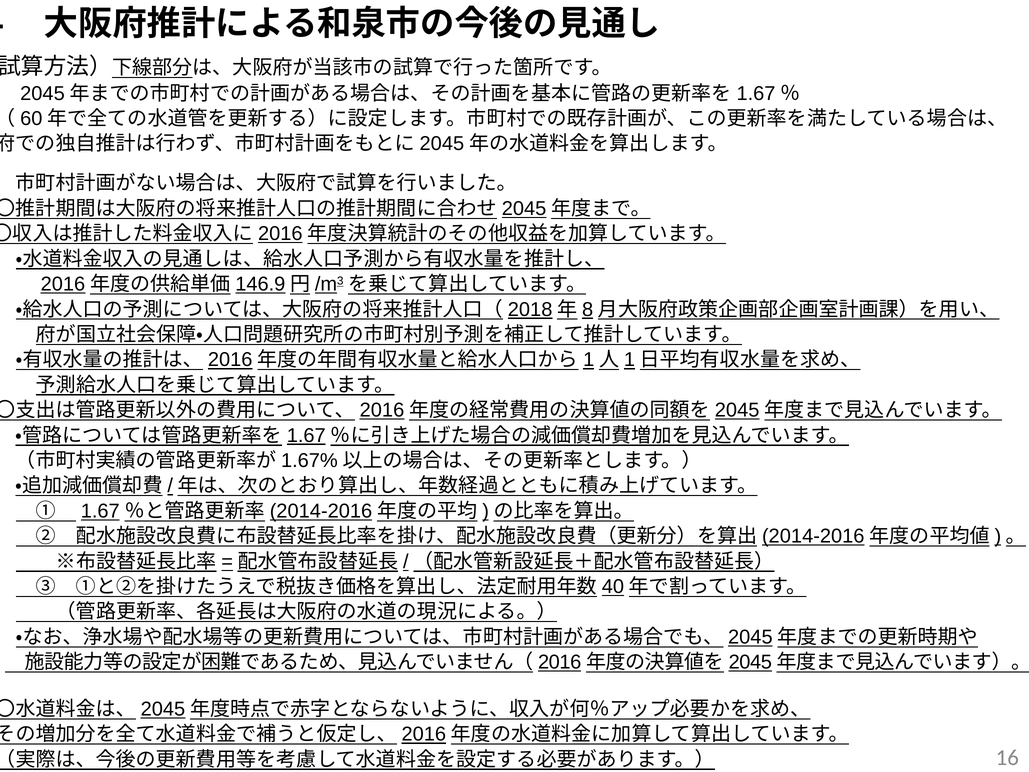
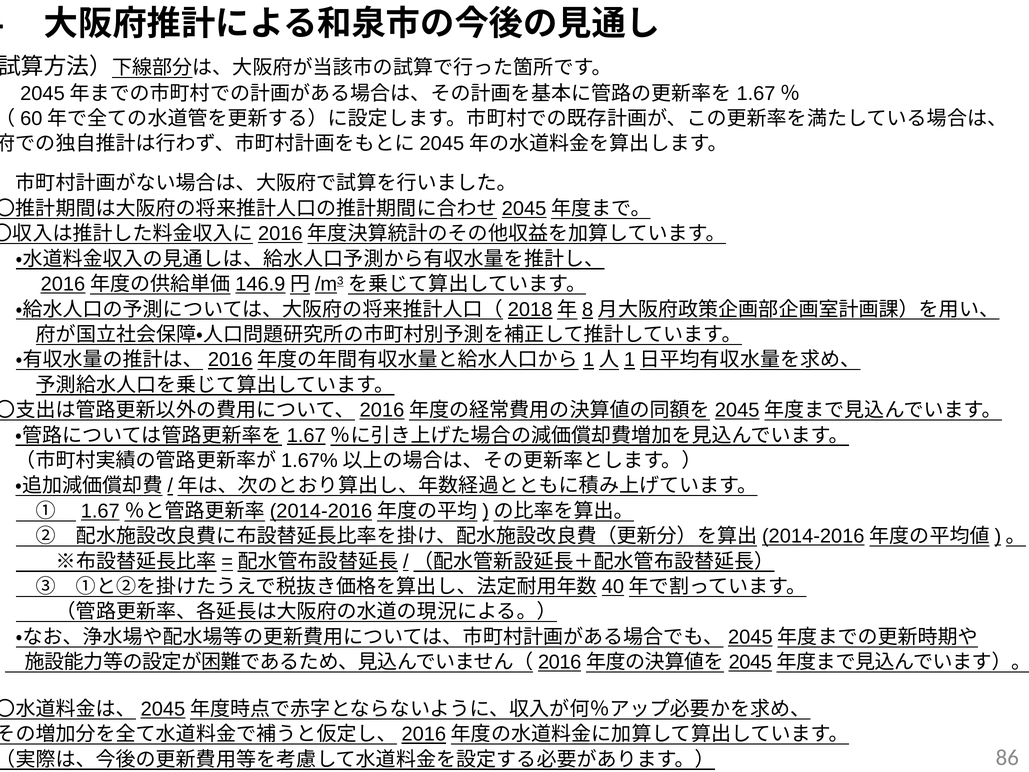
16: 16 -> 86
